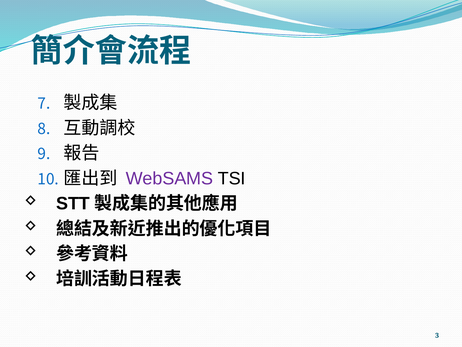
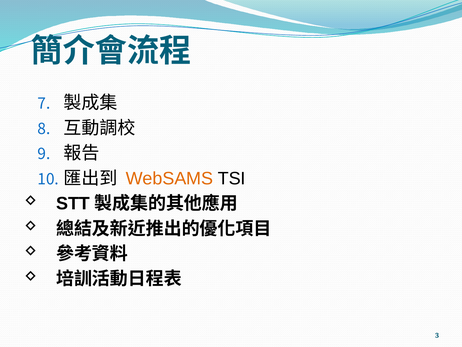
WebSAMS colour: purple -> orange
